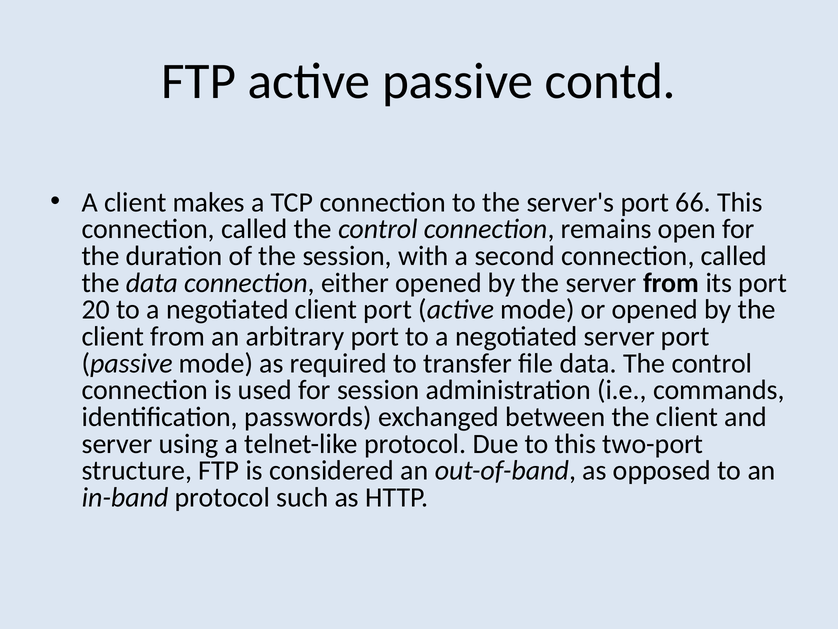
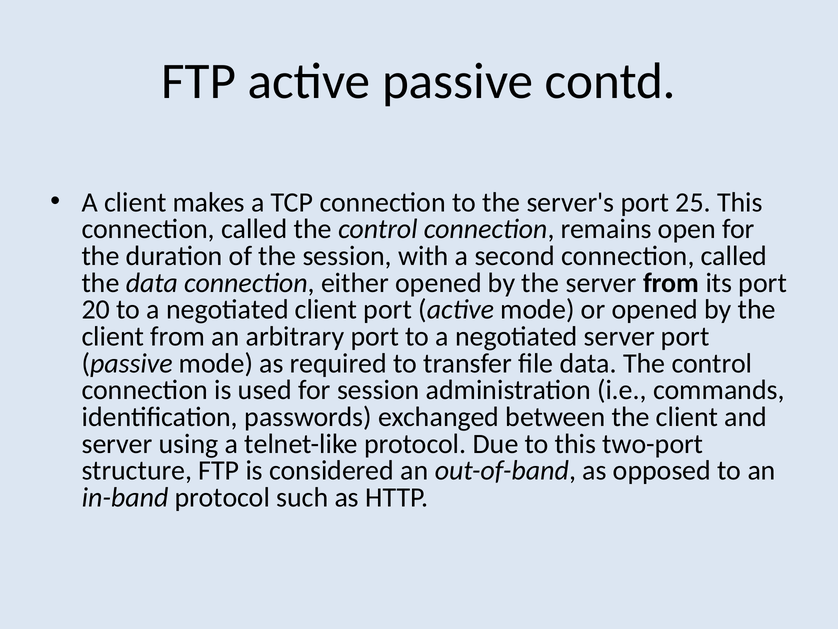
66: 66 -> 25
